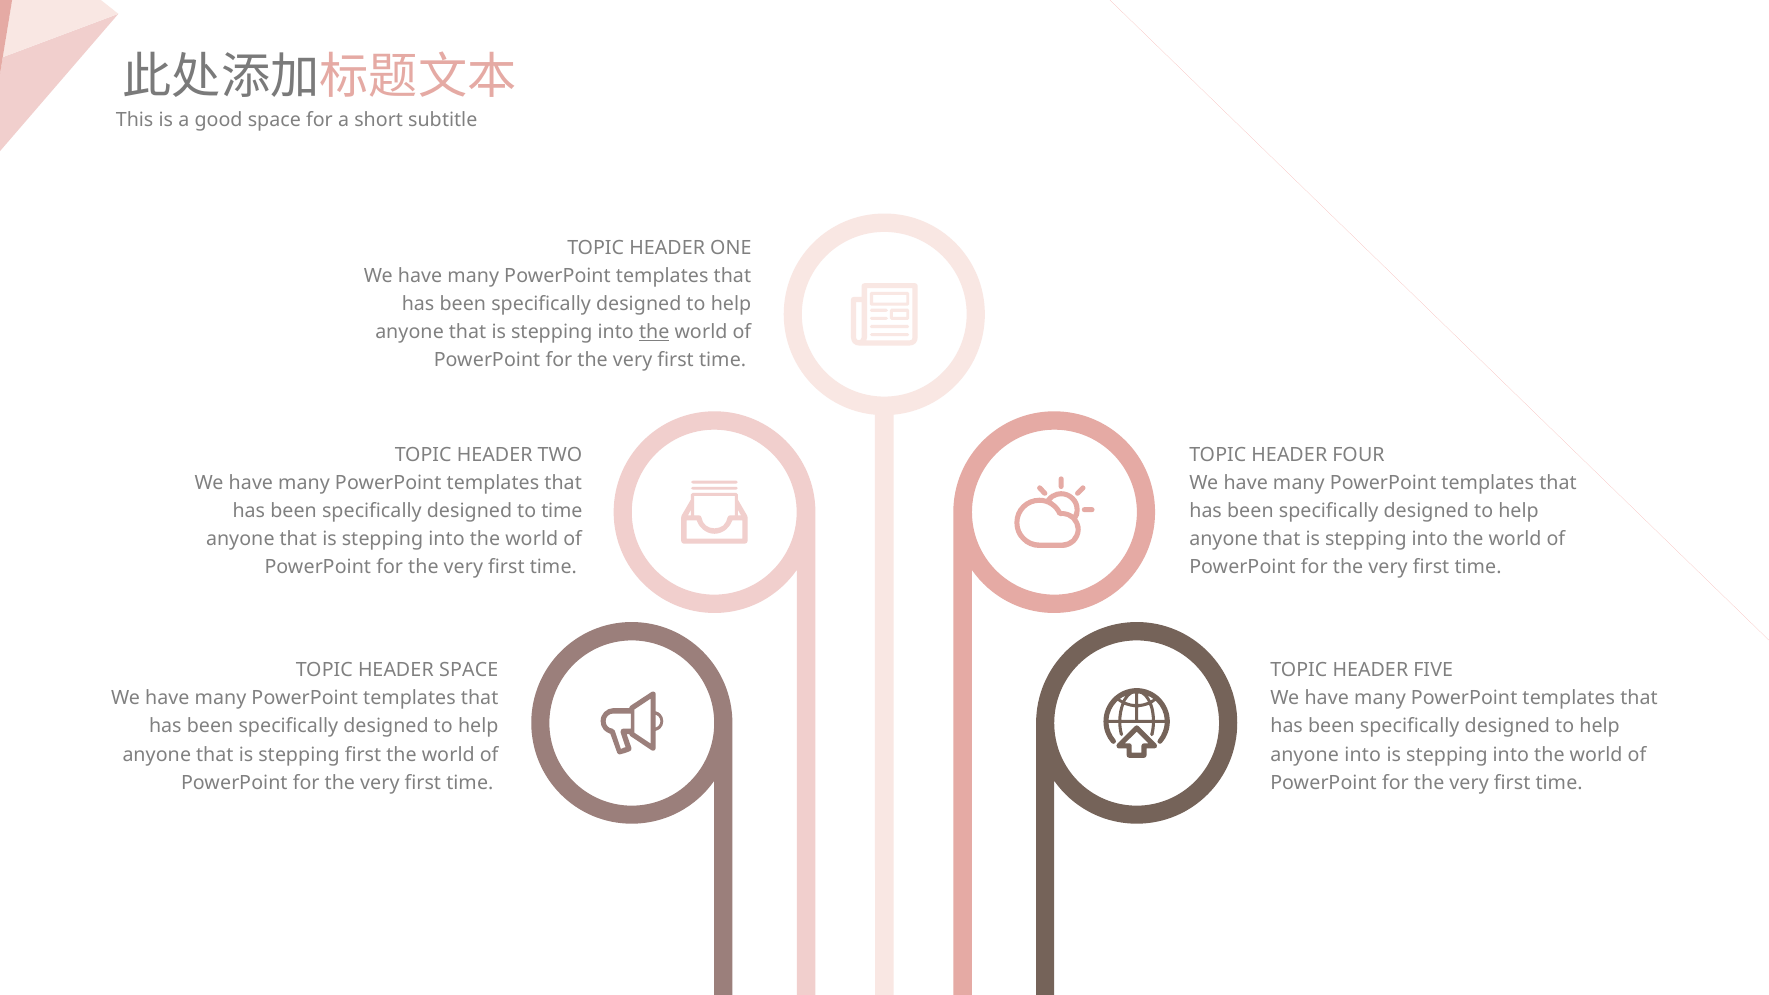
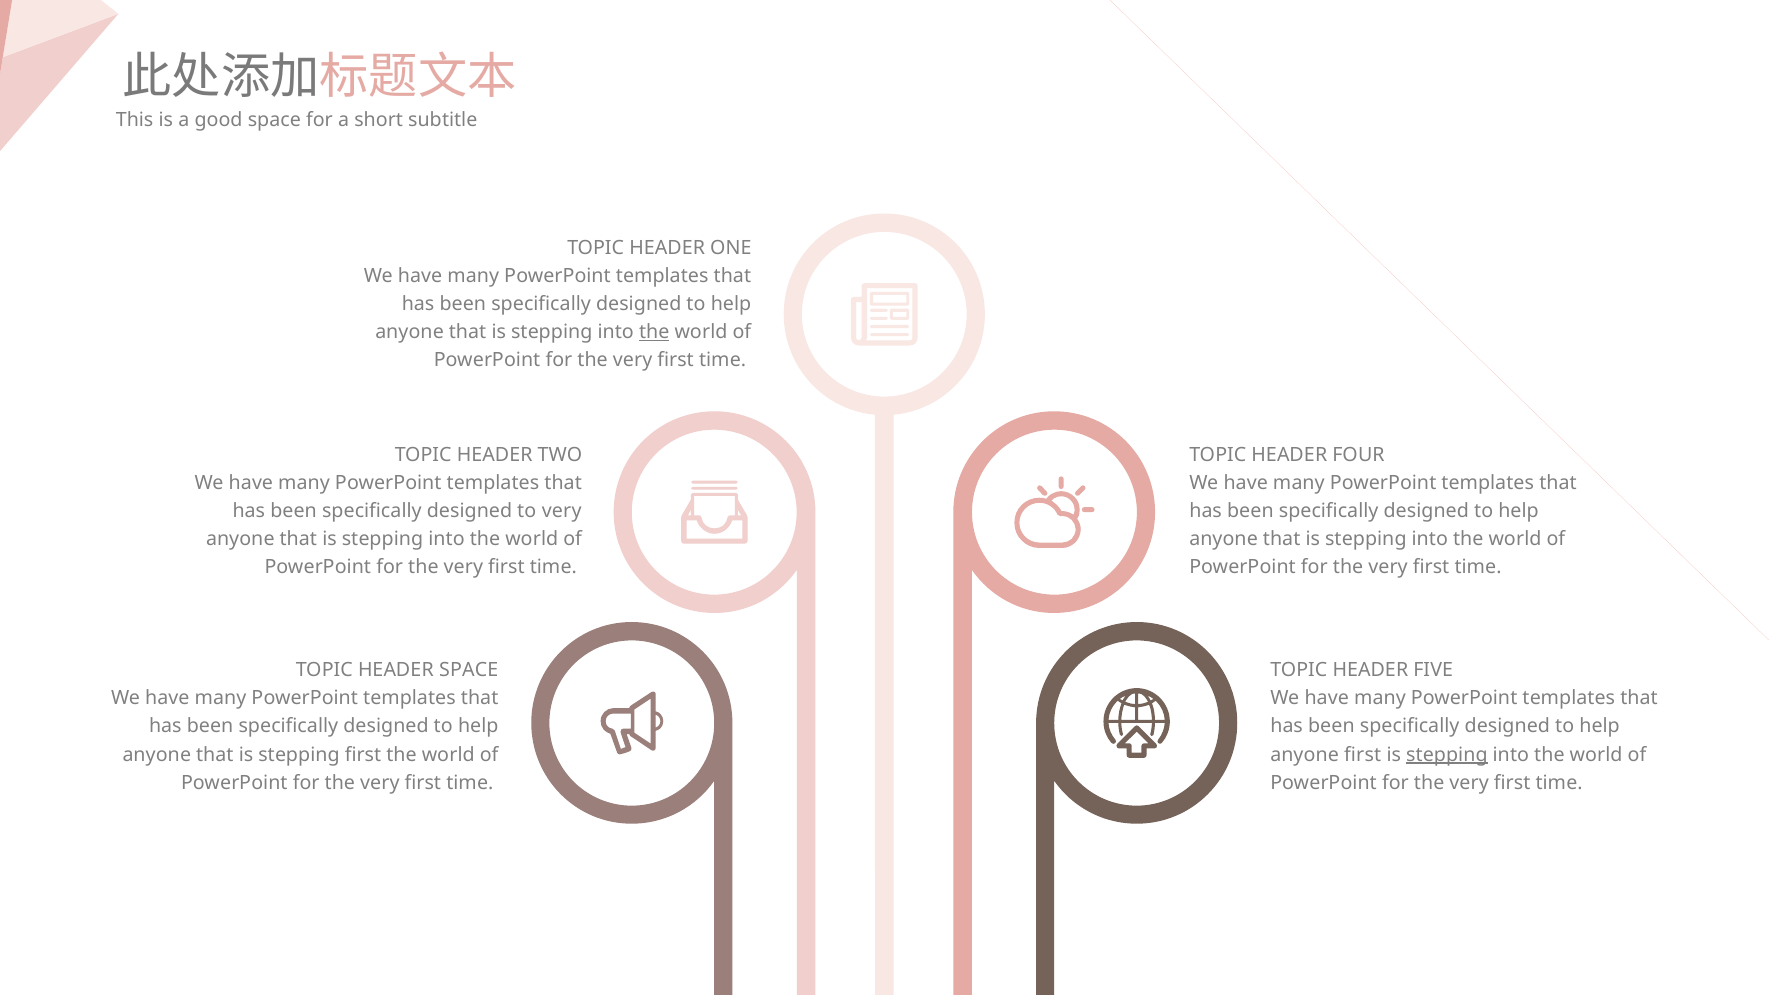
to time: time -> very
anyone into: into -> first
stepping at (1447, 755) underline: none -> present
